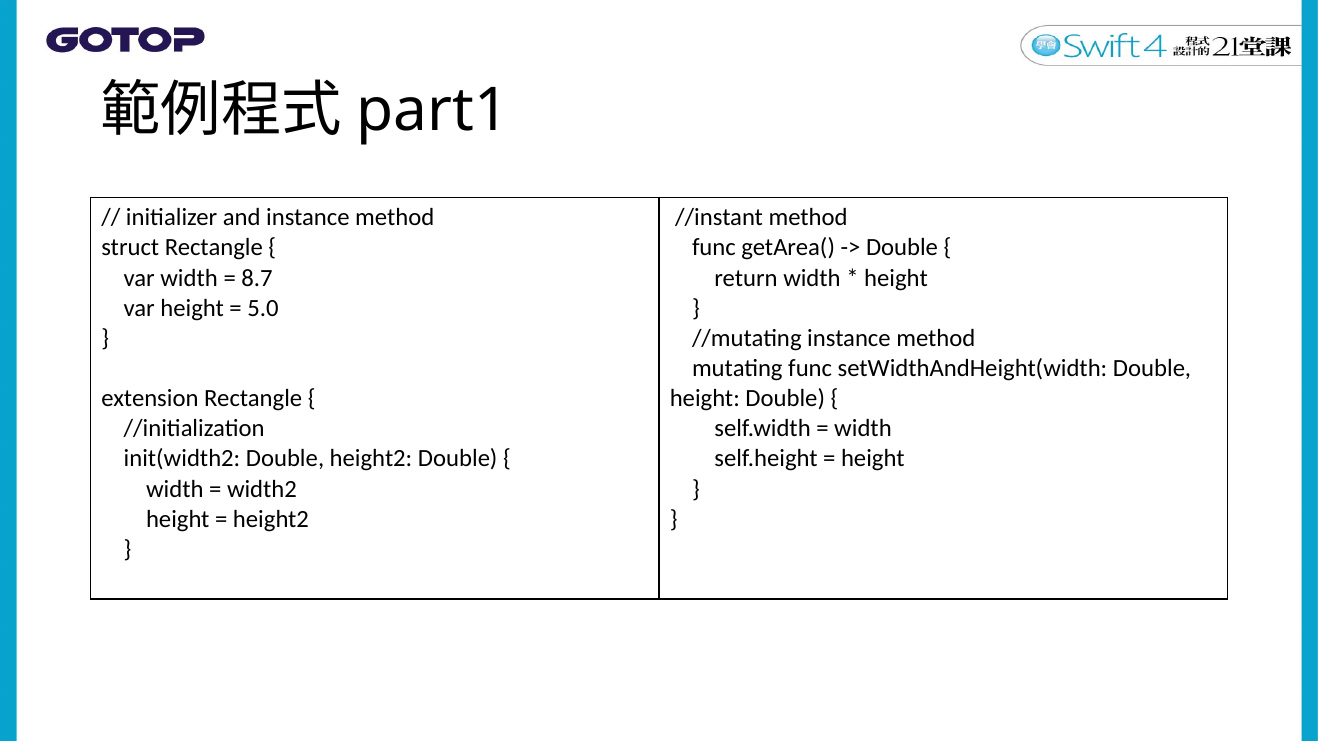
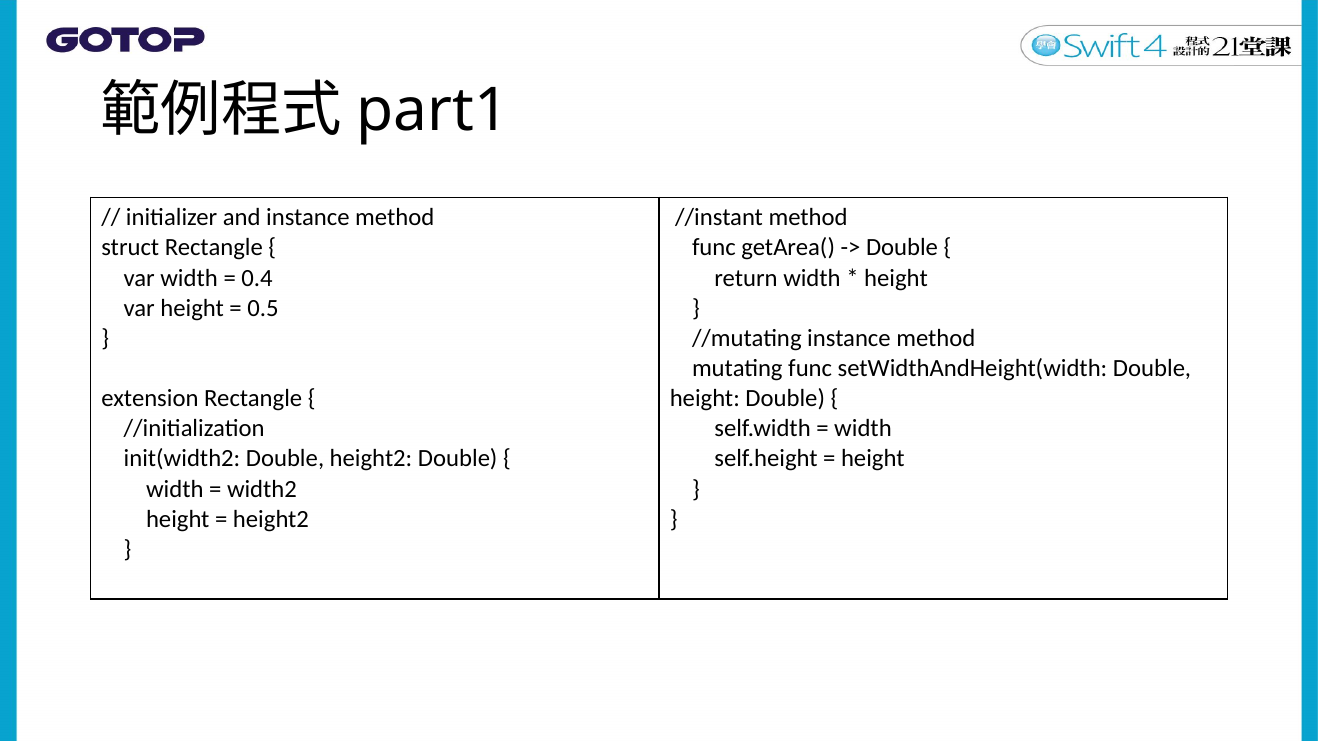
8.7: 8.7 -> 0.4
5.0: 5.0 -> 0.5
